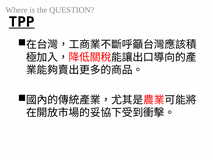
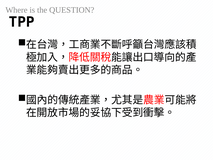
TPP underline: present -> none
